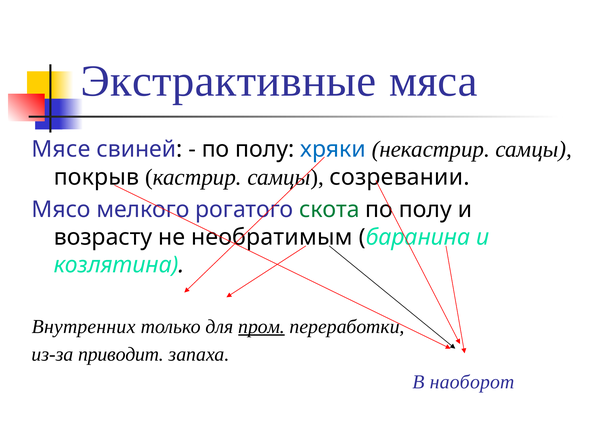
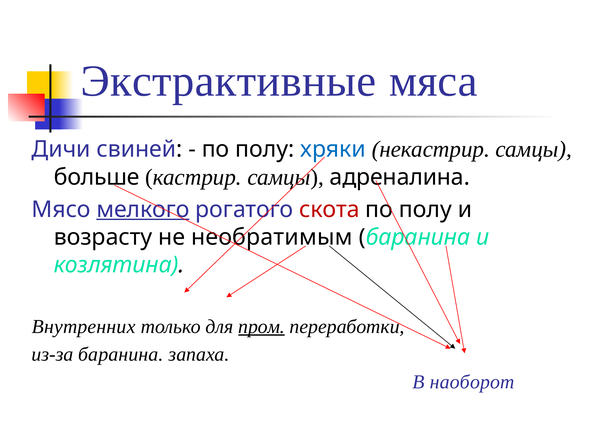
Мясе: Мясе -> Дичи
покрыв: покрыв -> больше
созревании: созревании -> адреналина
мелкого underline: none -> present
скота colour: green -> red
из-за приводит: приводит -> баранина
